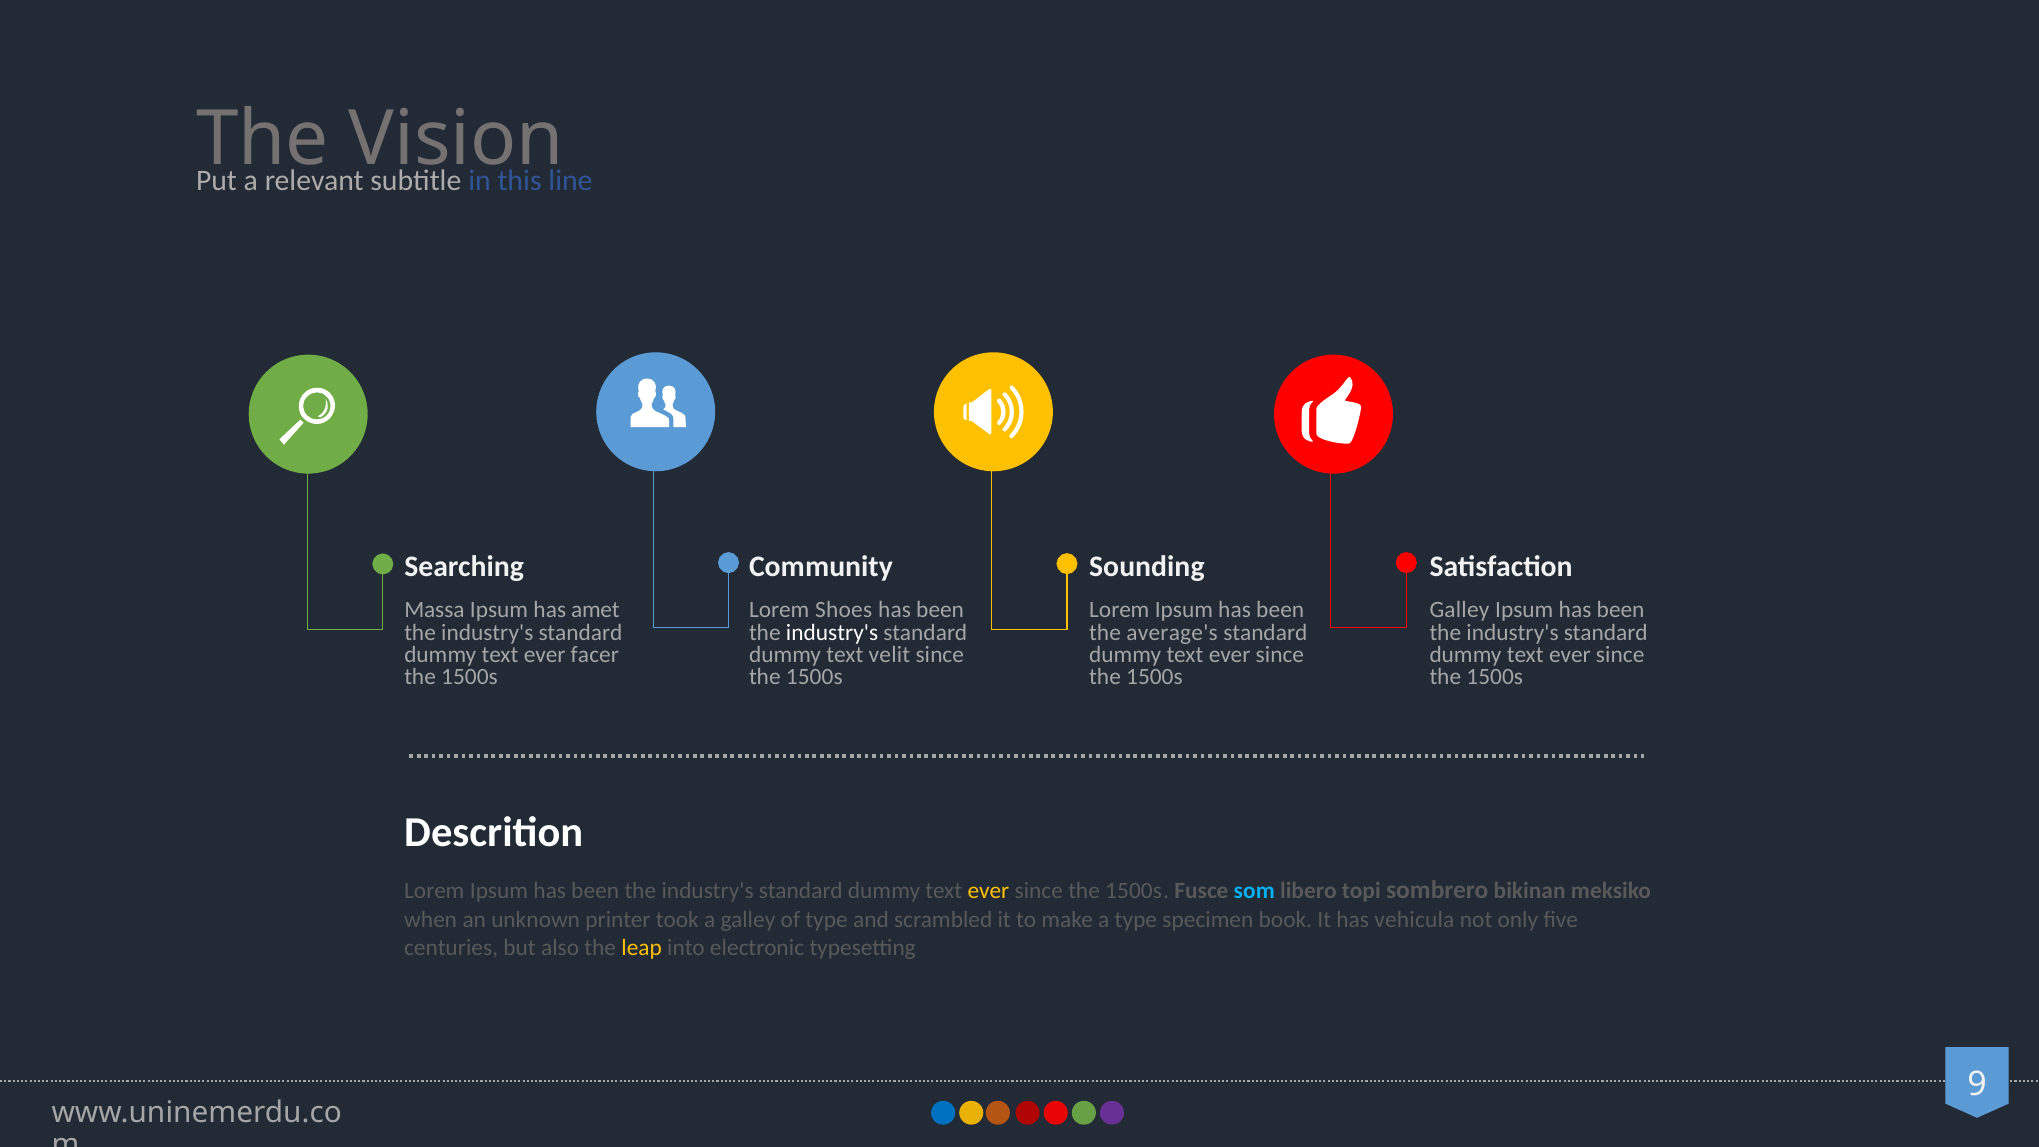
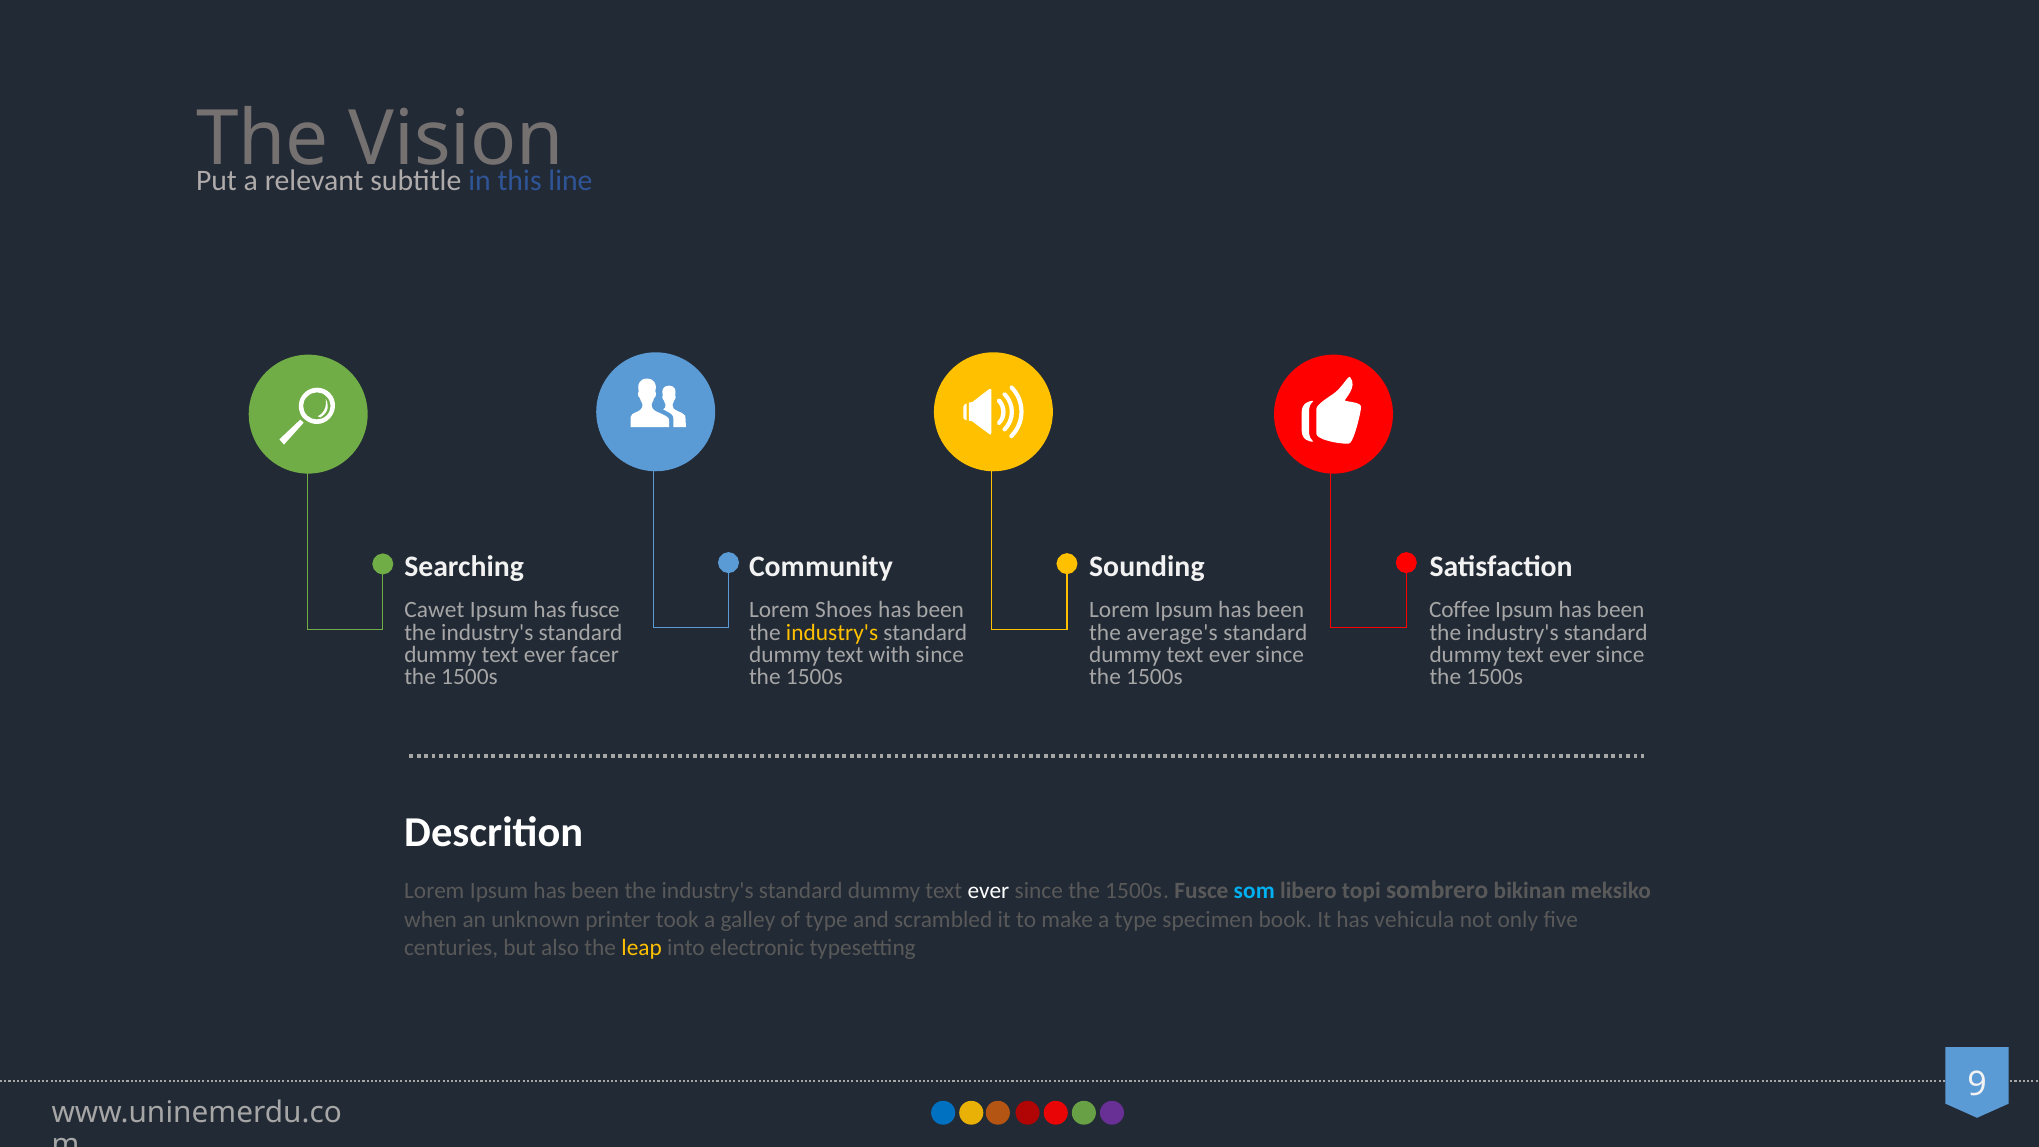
Massa: Massa -> Cawet
has amet: amet -> fusce
Galley at (1459, 610): Galley -> Coffee
industry's at (832, 632) colour: white -> yellow
velit: velit -> with
ever at (988, 891) colour: yellow -> white
